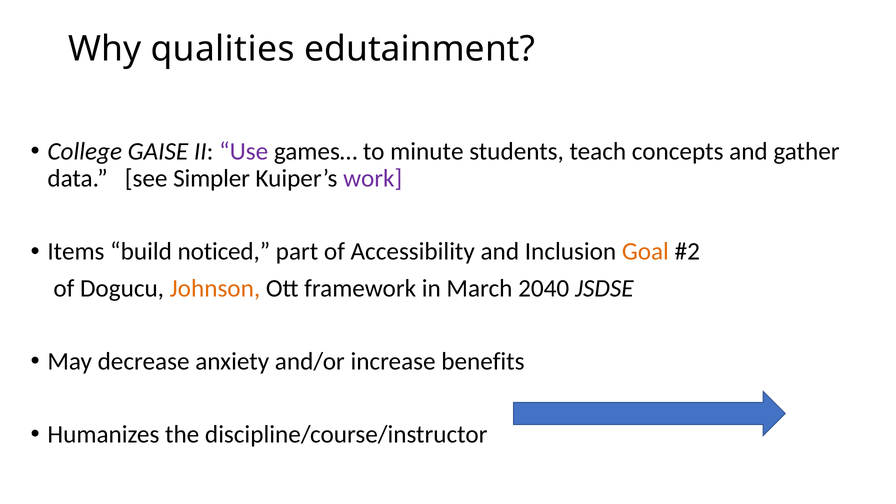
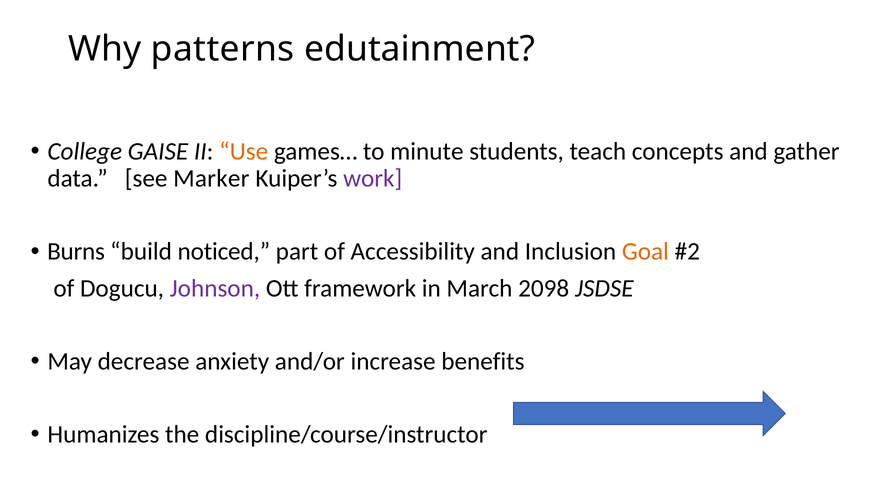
qualities: qualities -> patterns
Use colour: purple -> orange
Simpler: Simpler -> Marker
Items: Items -> Burns
Johnson colour: orange -> purple
2040: 2040 -> 2098
